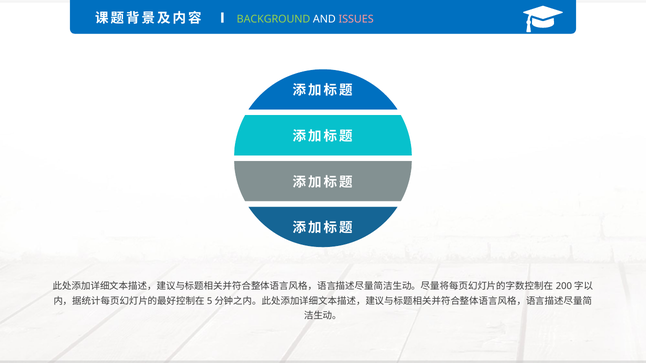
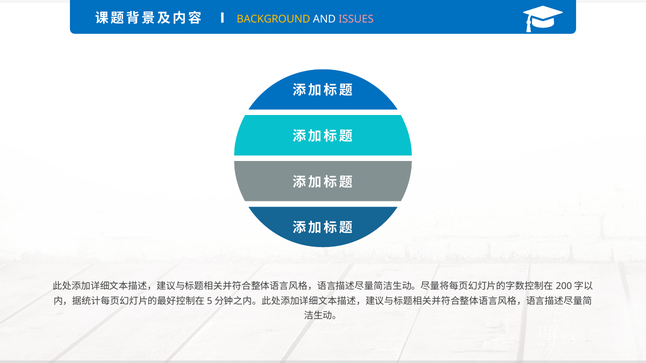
BACKGROUND colour: light green -> yellow
